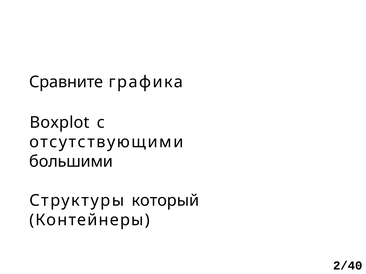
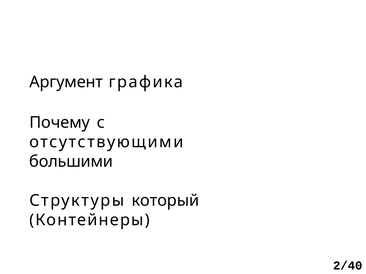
Сравните: Сравните -> Аргумент
Boxplot: Boxplot -> Почему
